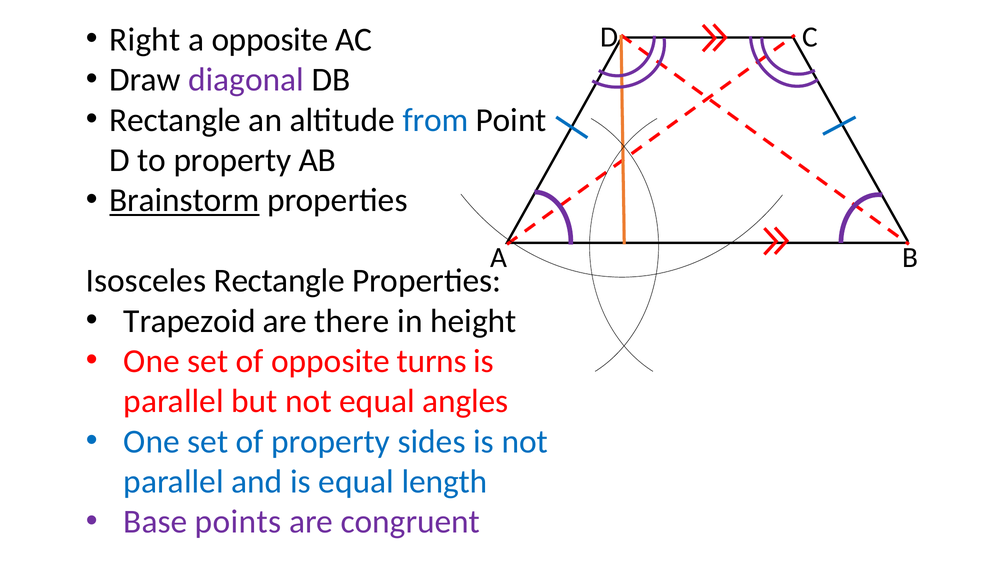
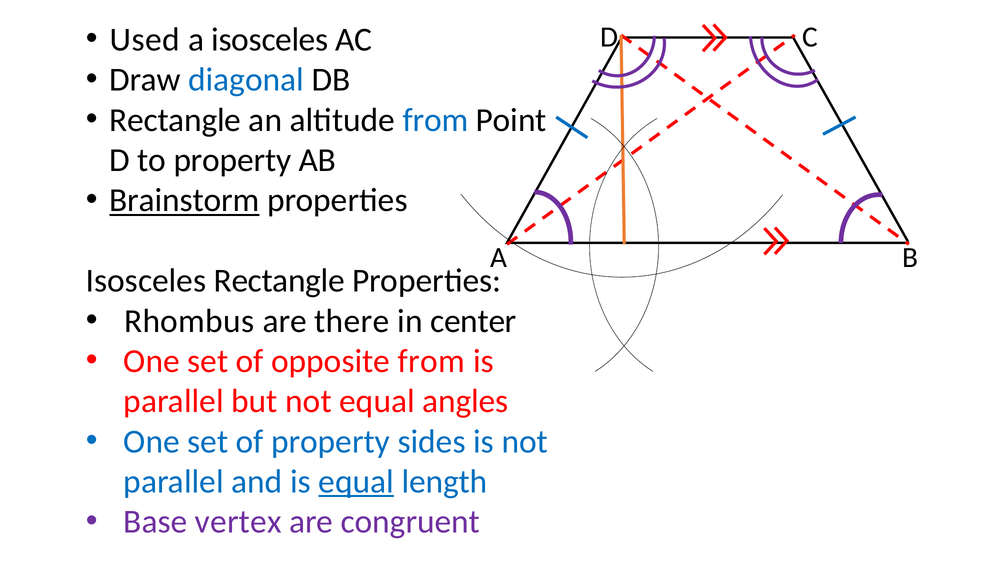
Right: Right -> Used
a opposite: opposite -> isosceles
diagonal colour: purple -> blue
Trapezoid: Trapezoid -> Rhombus
height: height -> center
opposite turns: turns -> from
equal at (356, 482) underline: none -> present
points: points -> vertex
